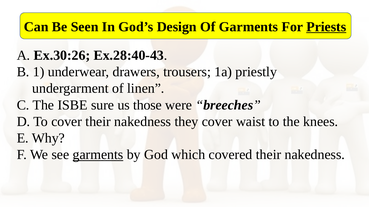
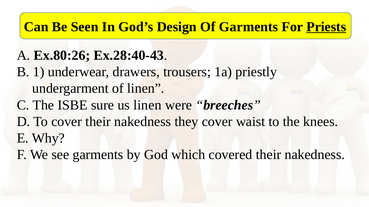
Ex.30:26: Ex.30:26 -> Ex.80:26
us those: those -> linen
garments at (98, 155) underline: present -> none
